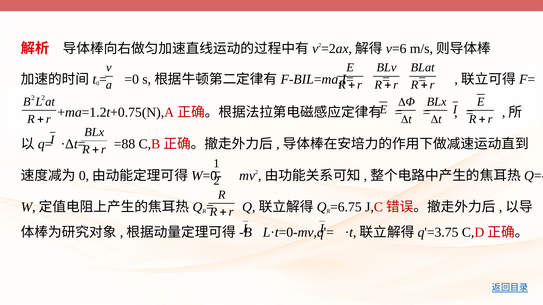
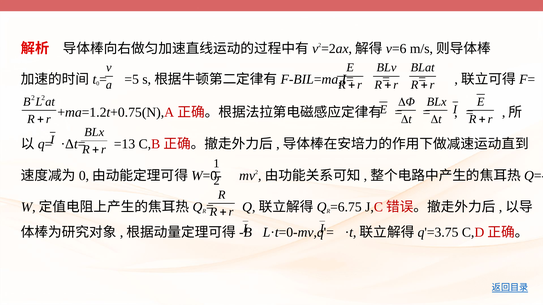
=0: =0 -> =5
=88: =88 -> =13
